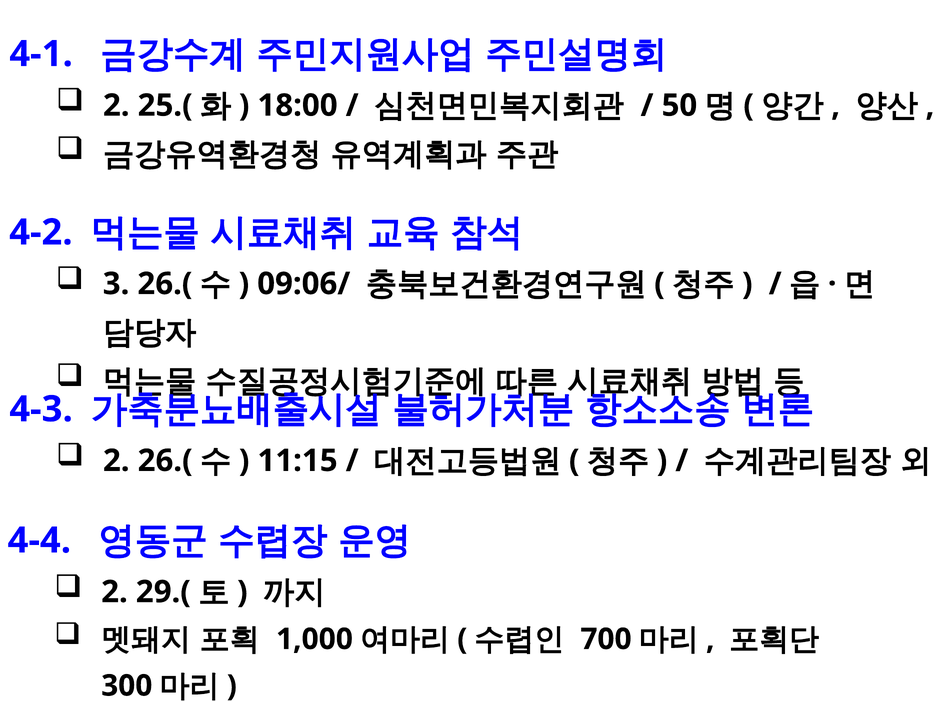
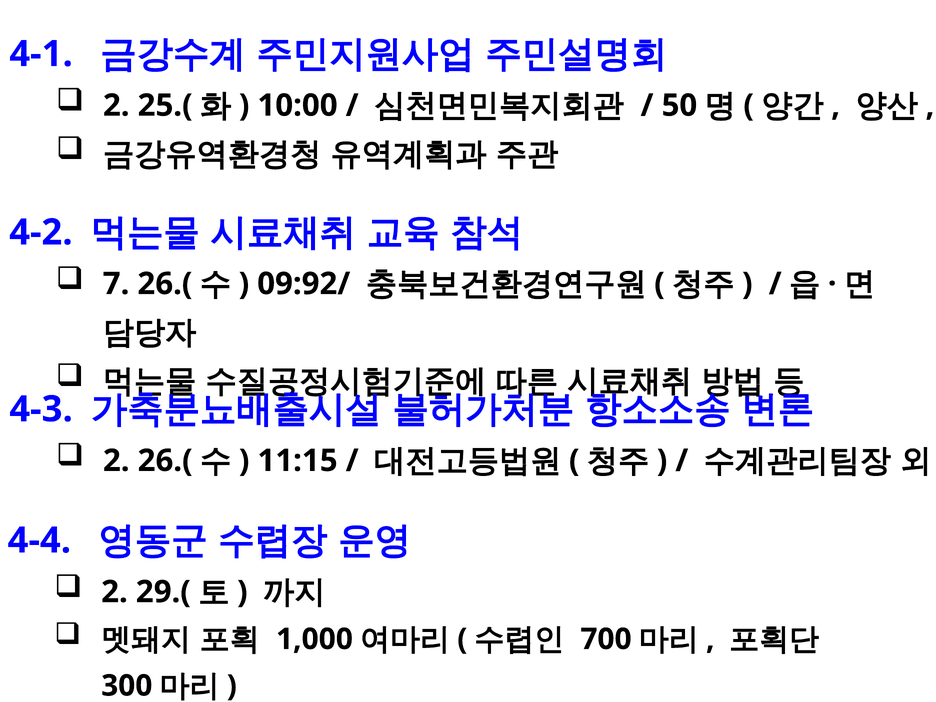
18:00: 18:00 -> 10:00
3: 3 -> 7
09:06/: 09:06/ -> 09:92/
